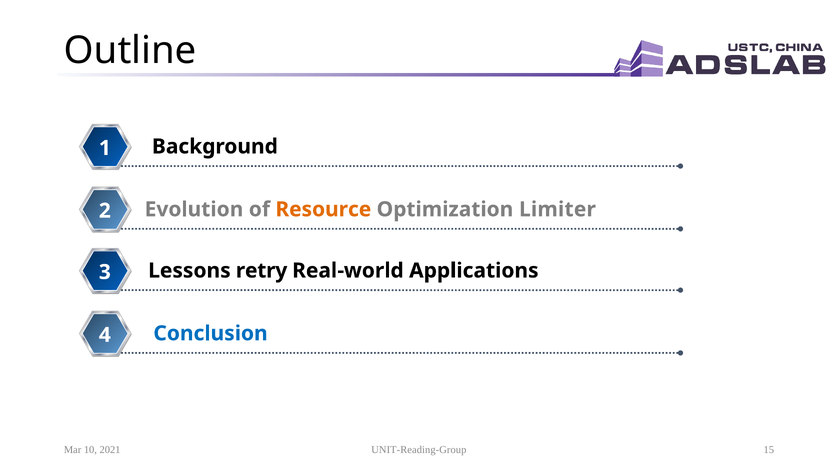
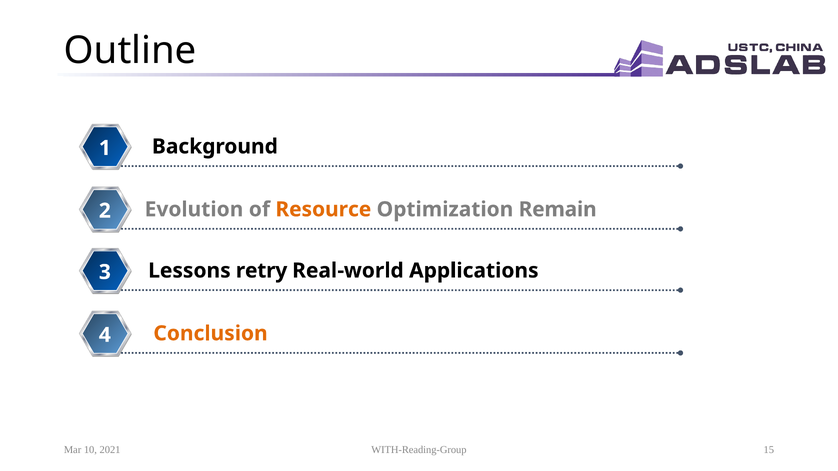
Limiter: Limiter -> Remain
Conclusion colour: blue -> orange
UNIT-Reading-Group: UNIT-Reading-Group -> WITH-Reading-Group
